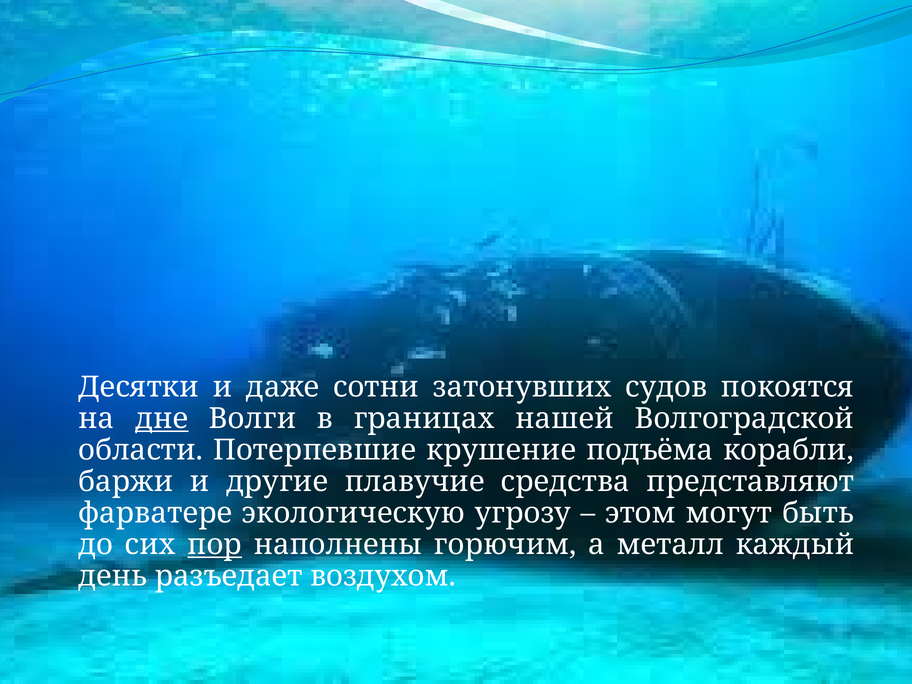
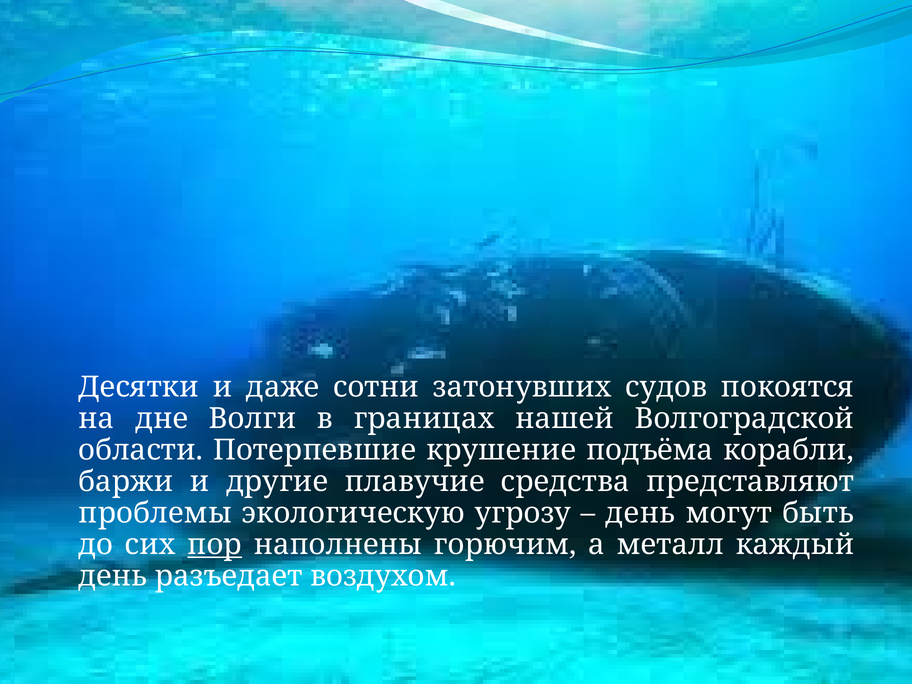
дне underline: present -> none
фарватере: фарватере -> проблемы
этом at (640, 513): этом -> день
